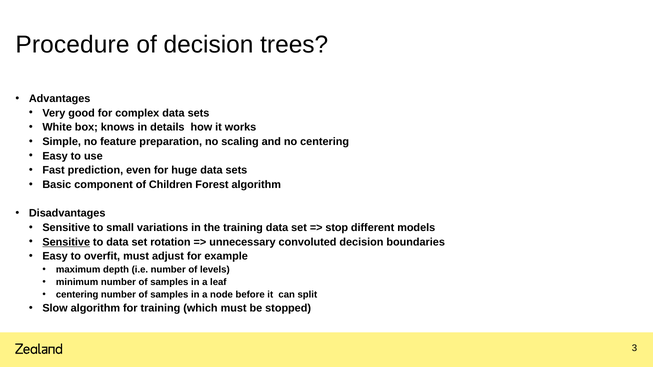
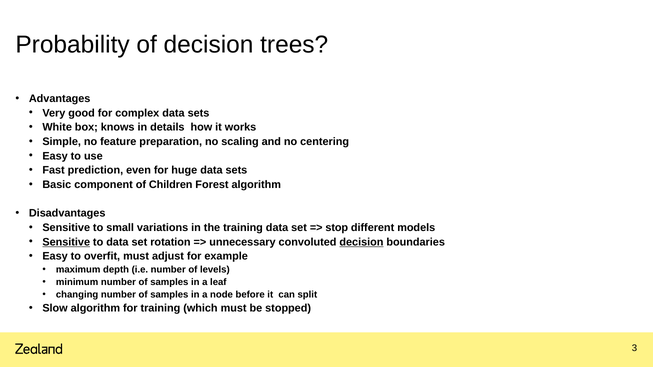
Procedure: Procedure -> Probability
decision at (361, 242) underline: none -> present
centering at (77, 295): centering -> changing
